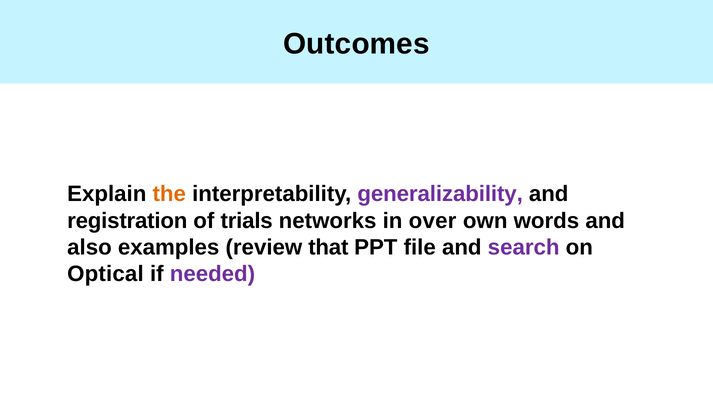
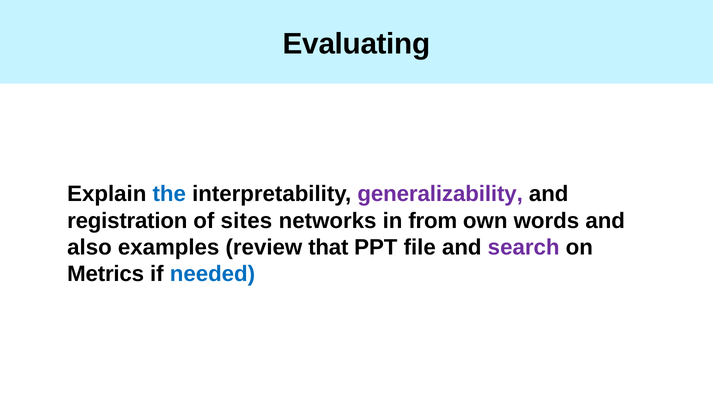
Outcomes: Outcomes -> Evaluating
the colour: orange -> blue
trials: trials -> sites
over: over -> from
Optical: Optical -> Metrics
needed colour: purple -> blue
